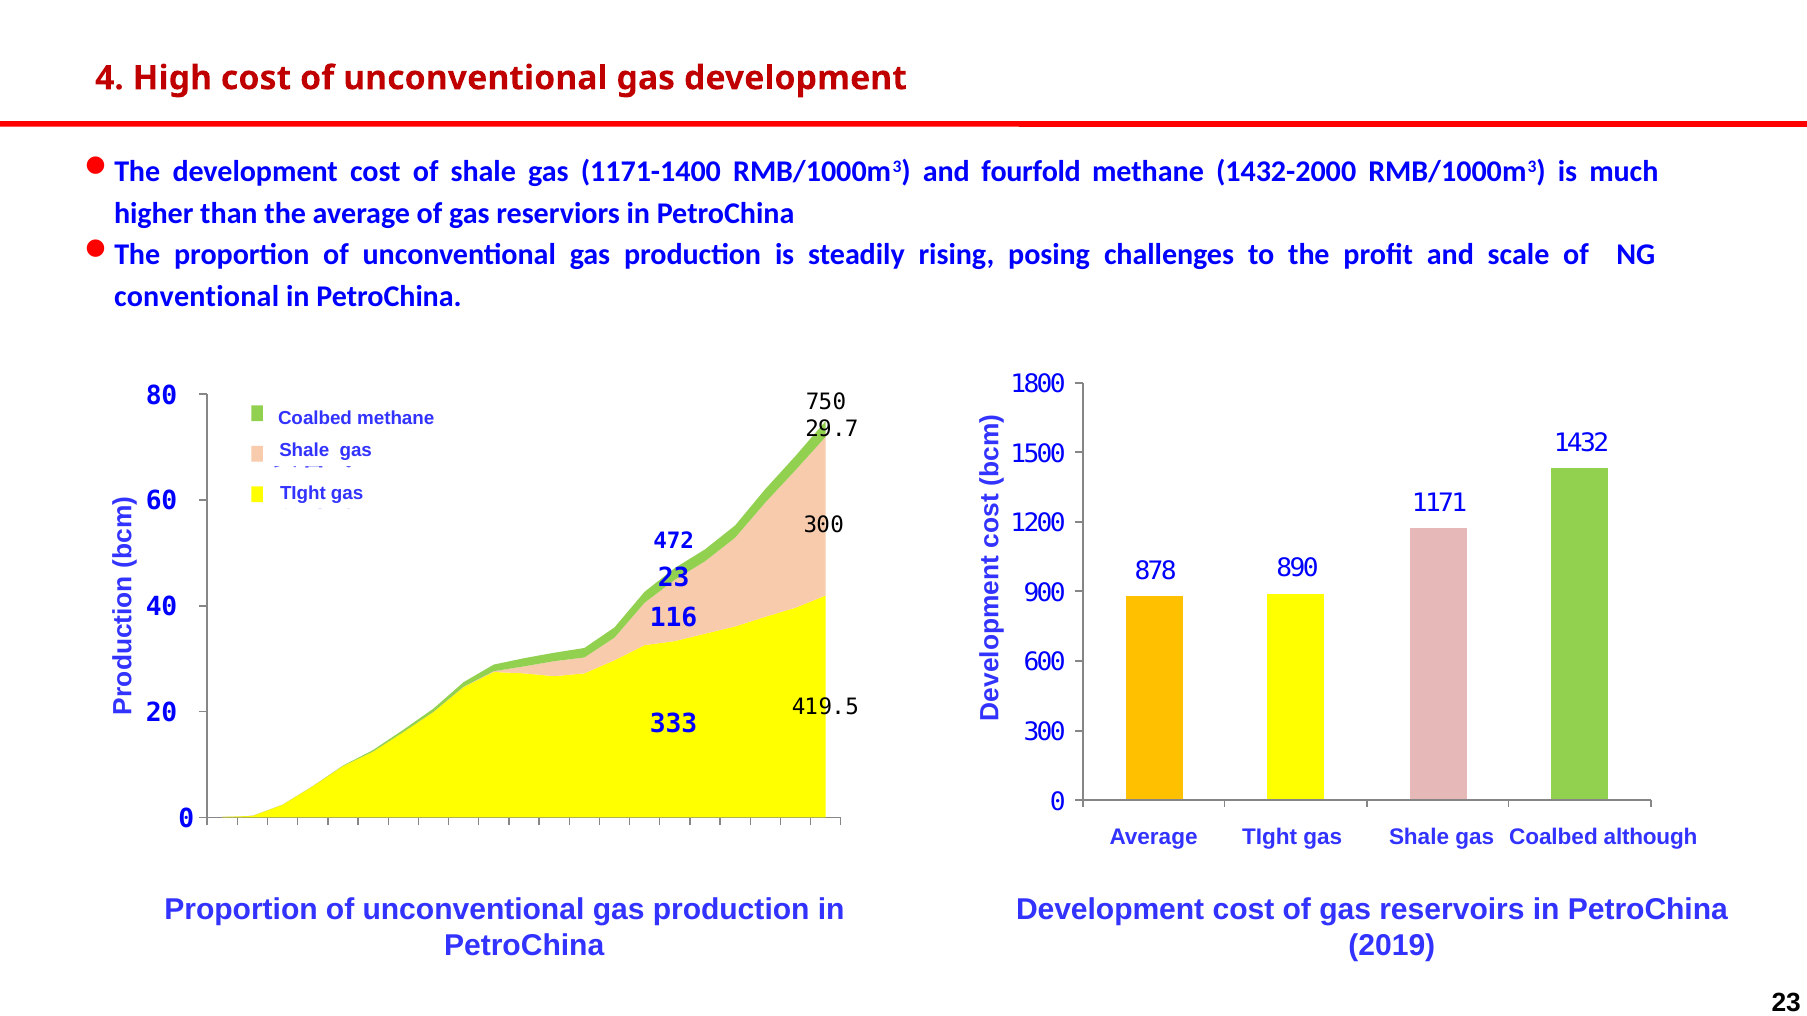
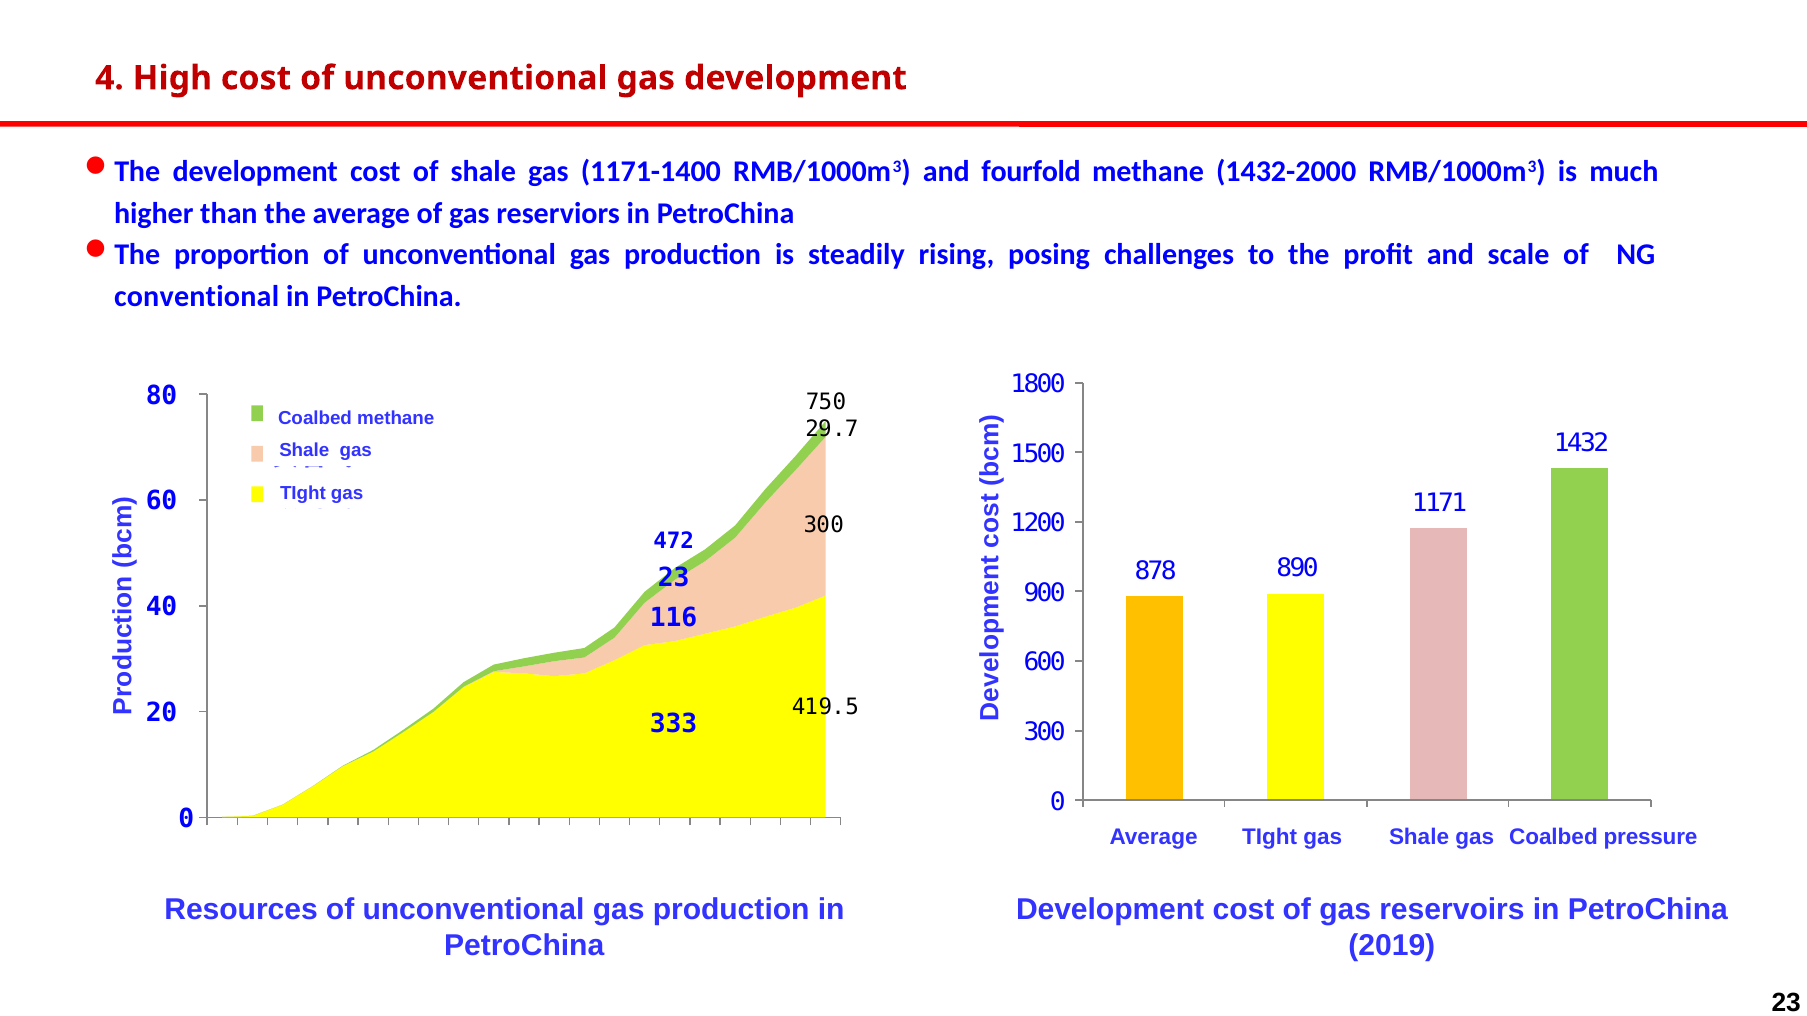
although: although -> pressure
Proportion at (241, 910): Proportion -> Resources
